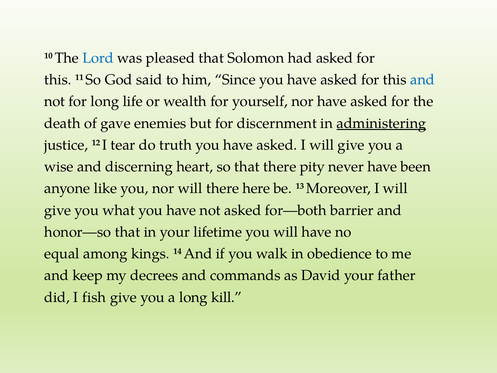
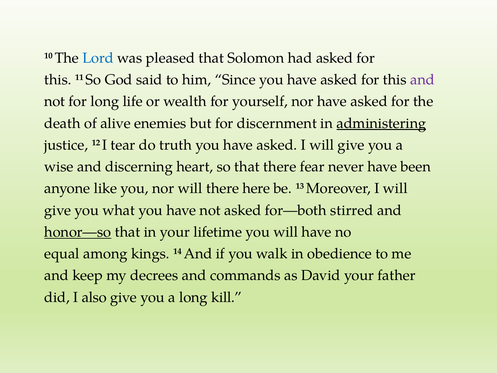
and at (422, 80) colour: blue -> purple
gave: gave -> alive
pity: pity -> fear
barrier: barrier -> stirred
honor—so underline: none -> present
fish: fish -> also
